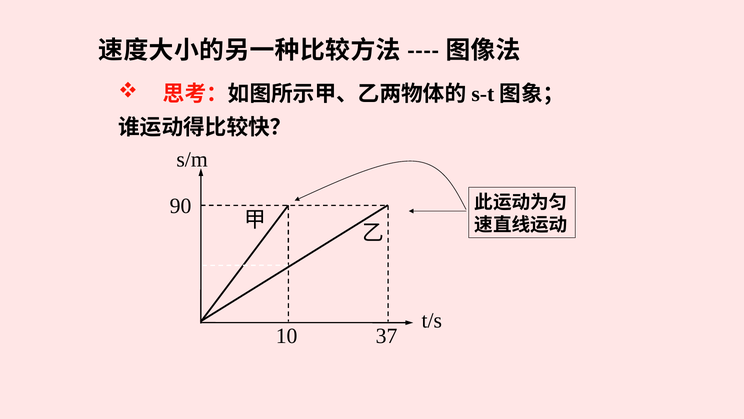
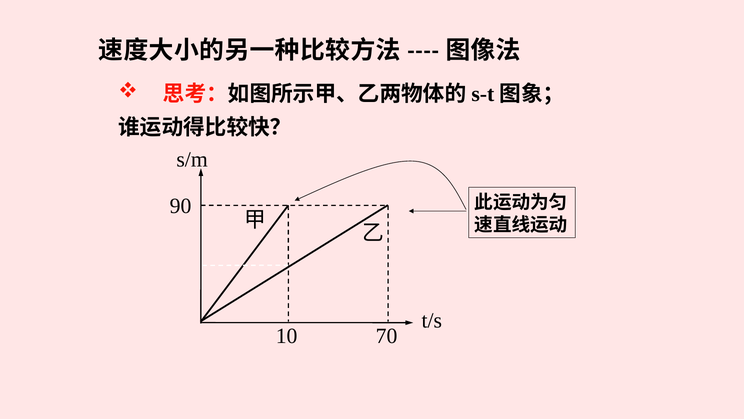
37: 37 -> 70
